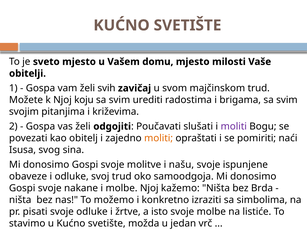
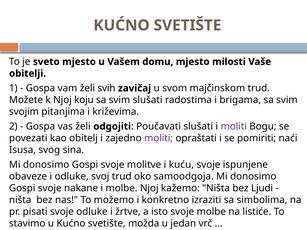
svim urediti: urediti -> slušati
moliti at (159, 138) colour: orange -> purple
našu: našu -> kuću
Brda: Brda -> Ljudi
